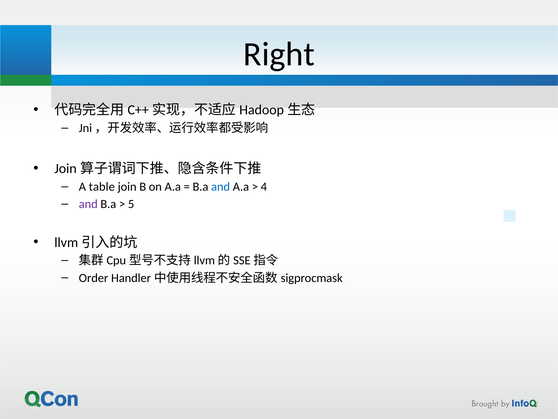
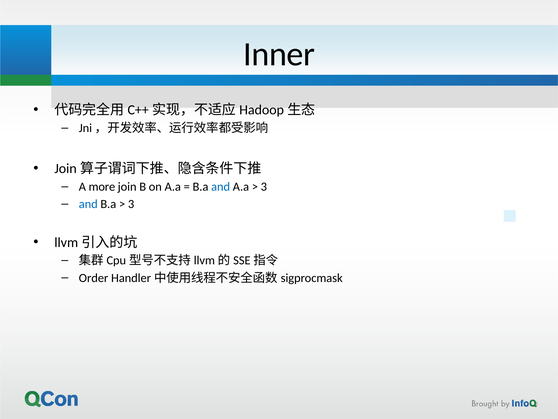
Right: Right -> Inner
table: table -> more
4 at (264, 187): 4 -> 3
and at (88, 204) colour: purple -> blue
5 at (131, 204): 5 -> 3
